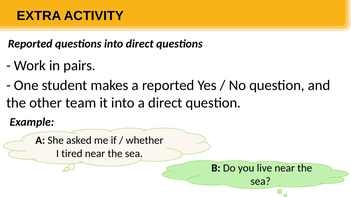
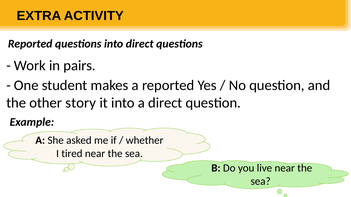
team: team -> story
